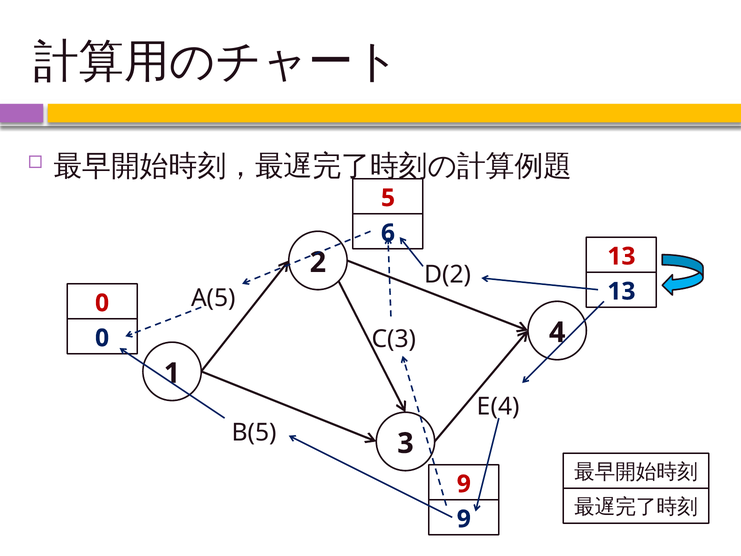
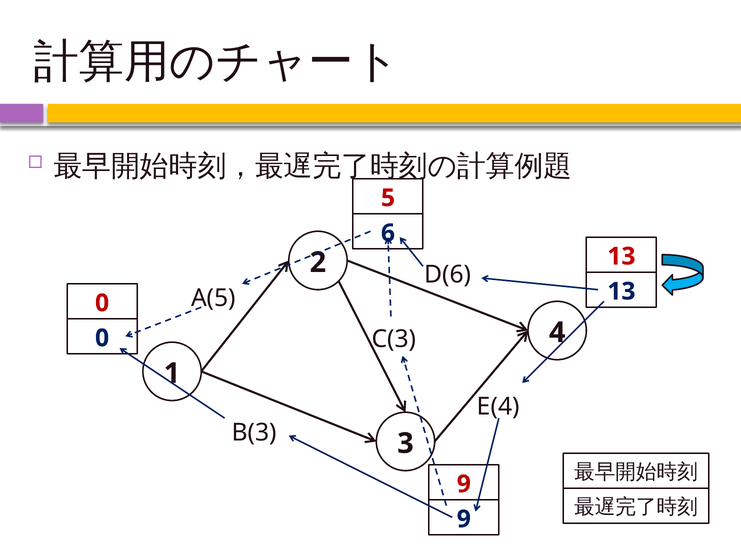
D(2: D(2 -> D(6
B(5: B(5 -> B(3
